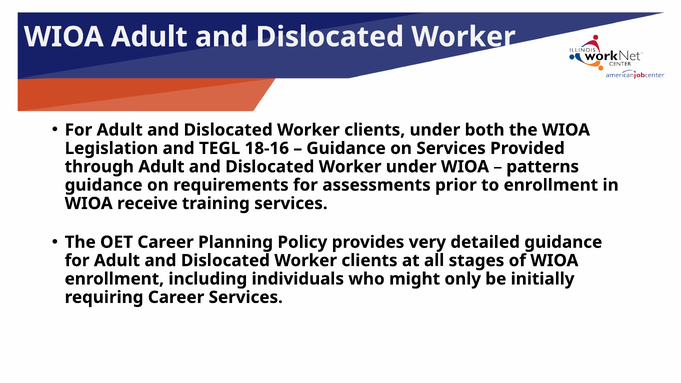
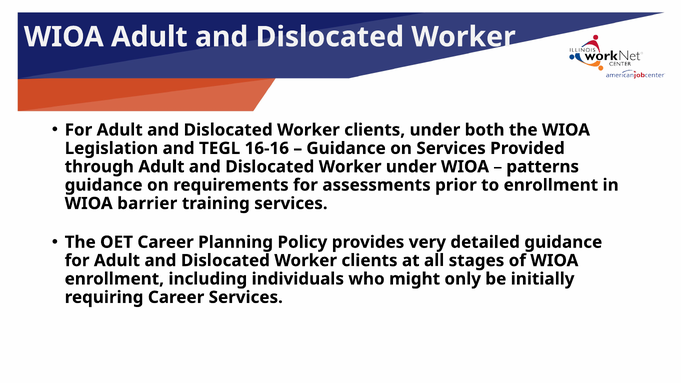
18-16: 18-16 -> 16-16
receive: receive -> barrier
